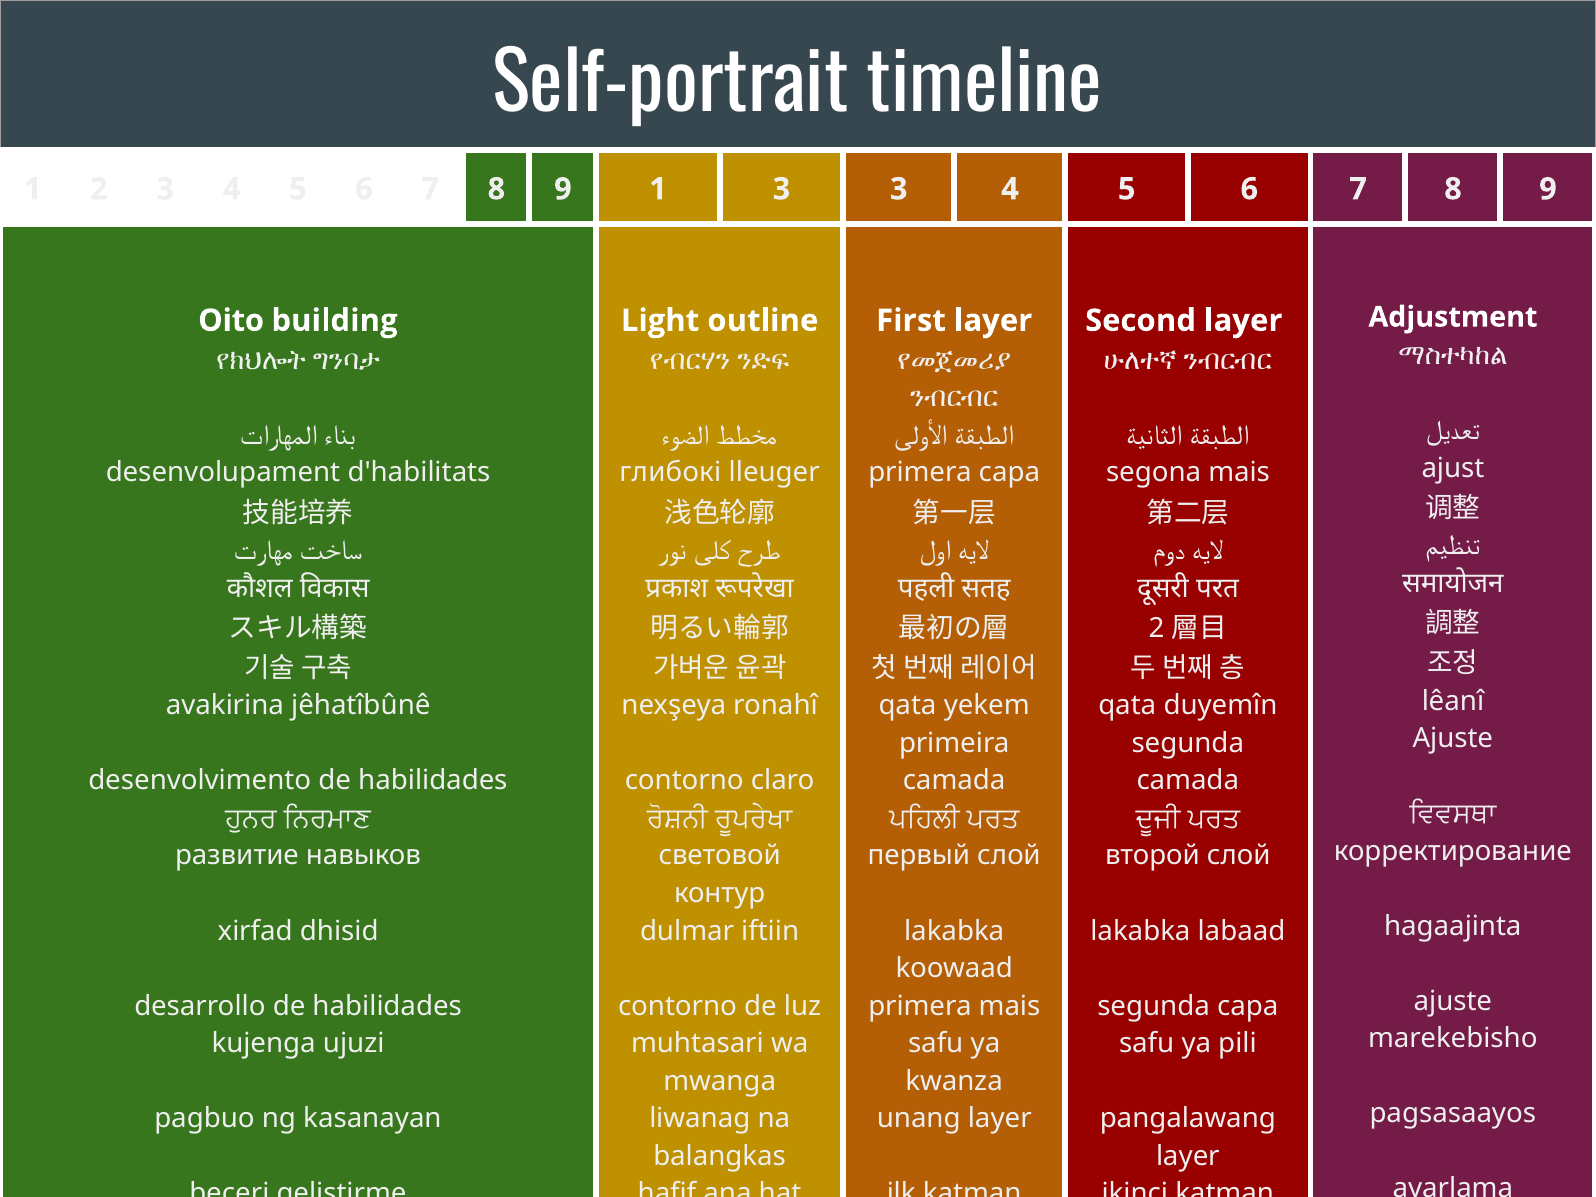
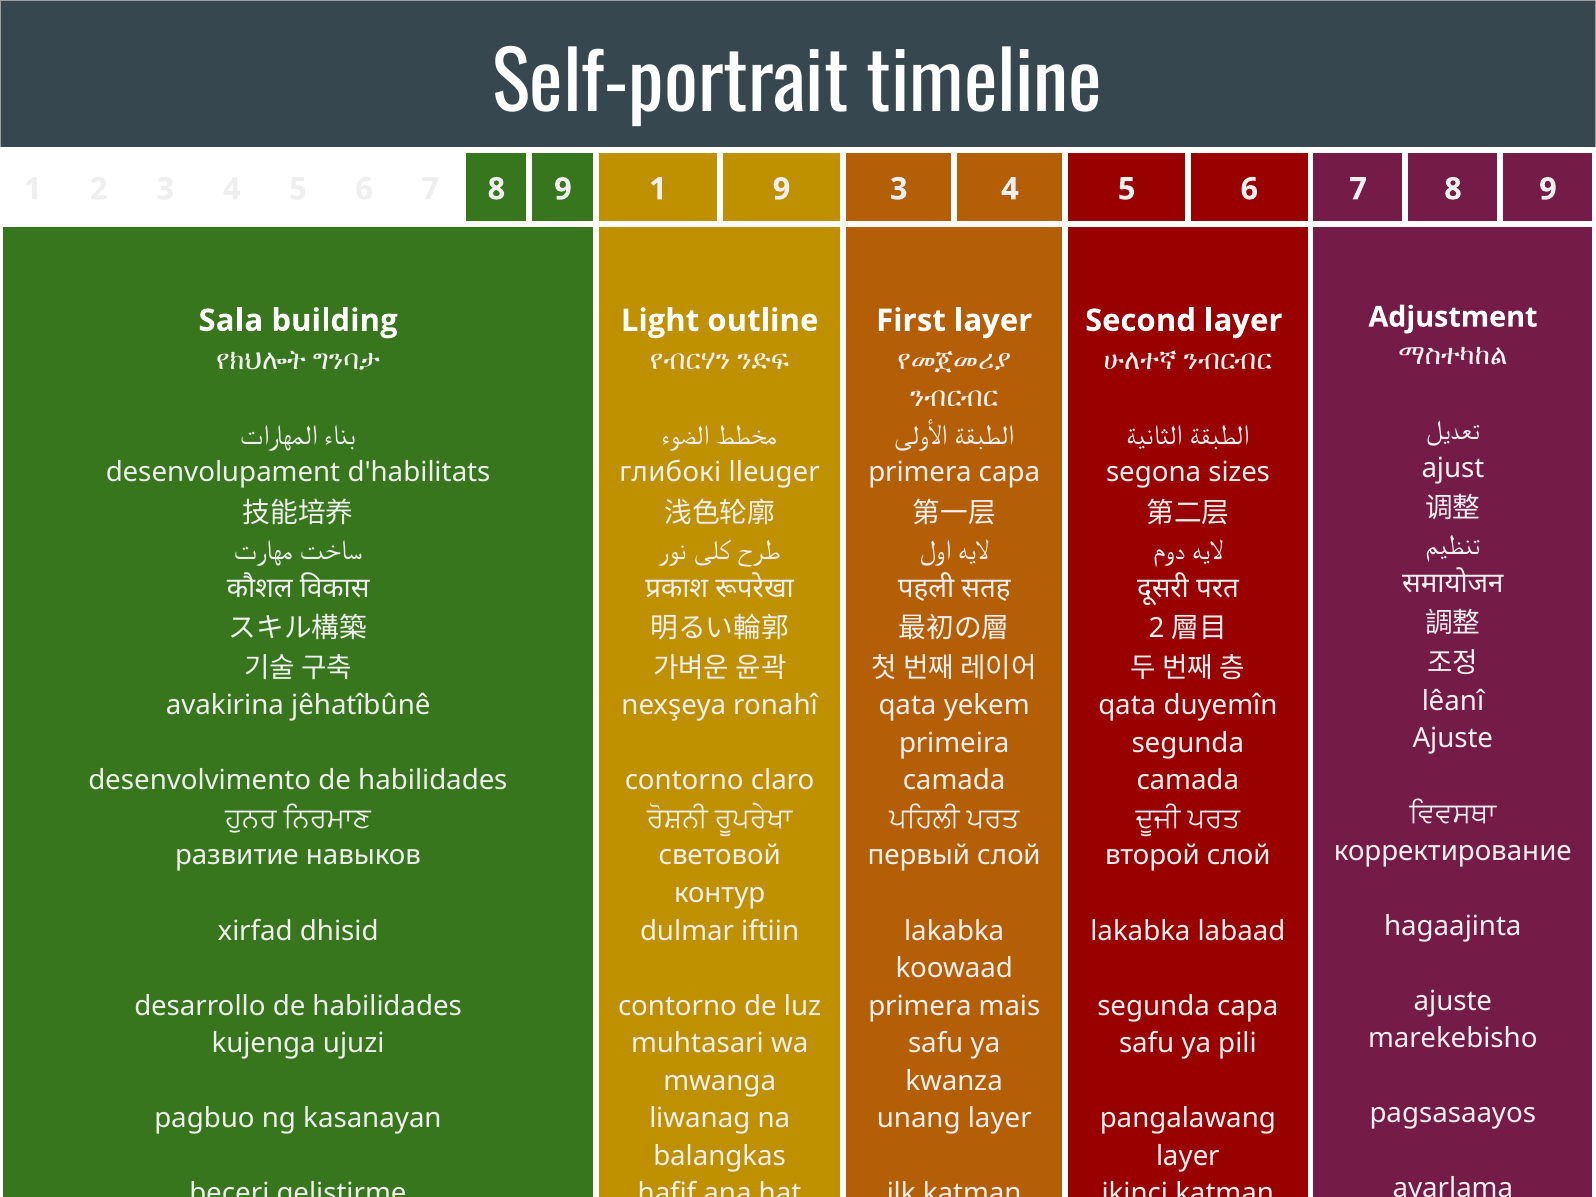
1 3: 3 -> 9
Oito: Oito -> Sala
segona mais: mais -> sizes
